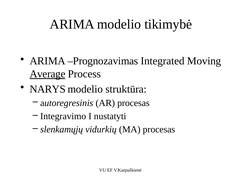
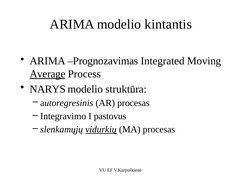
tikimybė: tikimybė -> kintantis
nustatyti: nustatyti -> pastovus
vidurkių underline: none -> present
